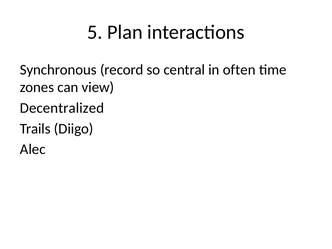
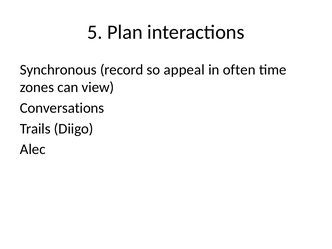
central: central -> appeal
Decentralized: Decentralized -> Conversations
